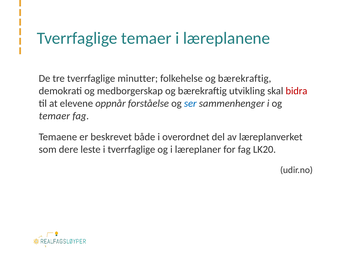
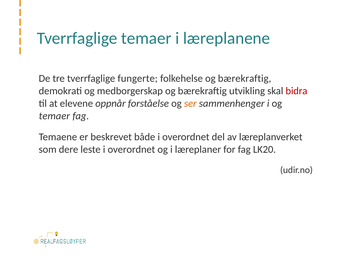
minutter: minutter -> fungerte
ser colour: blue -> orange
leste i tverrfaglige: tverrfaglige -> overordnet
